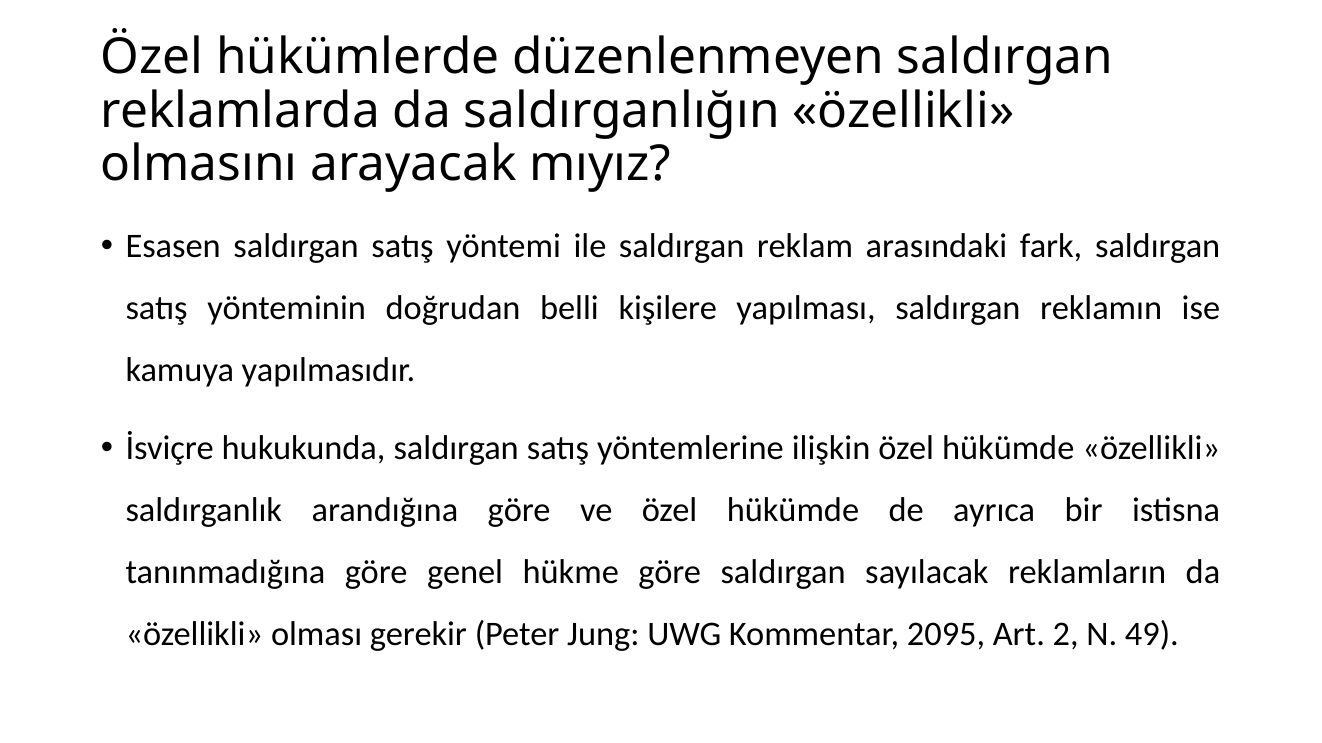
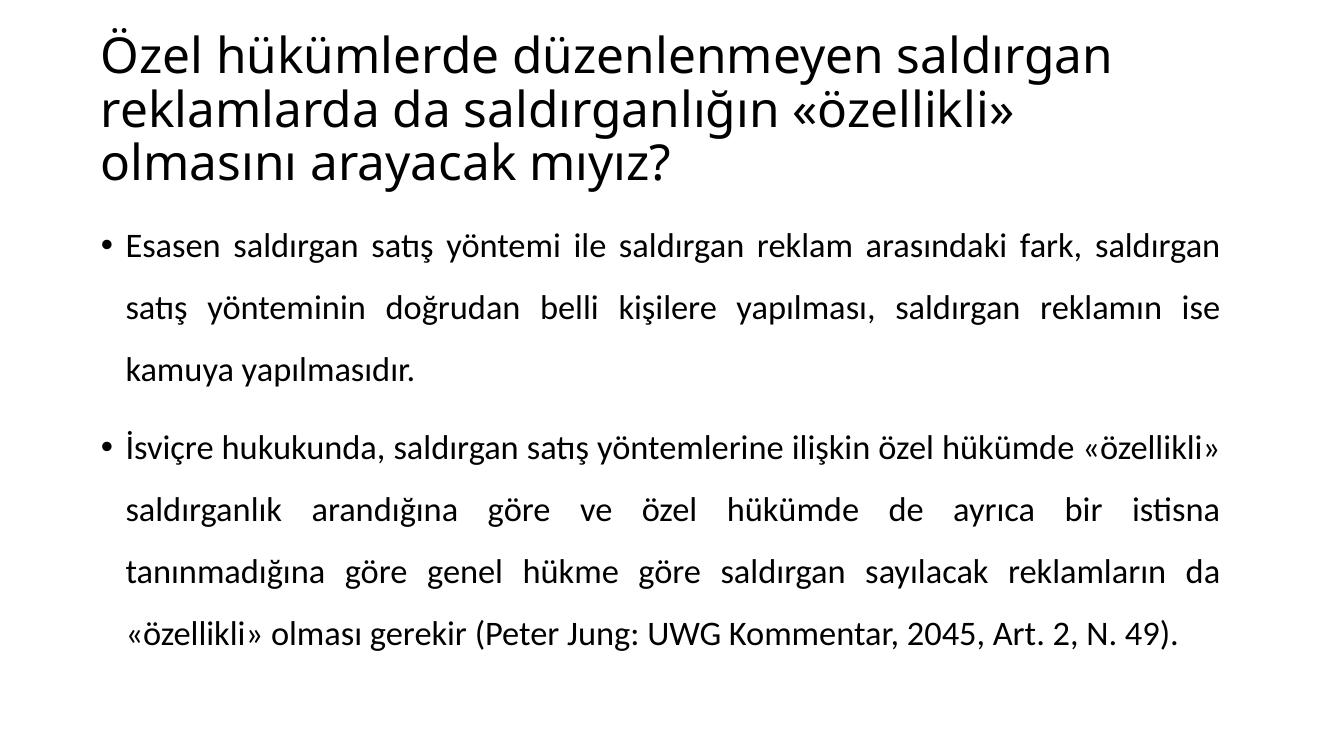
2095: 2095 -> 2045
